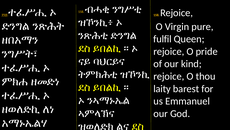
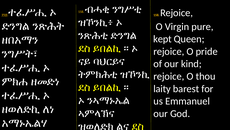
fulfil: fulfil -> kept
